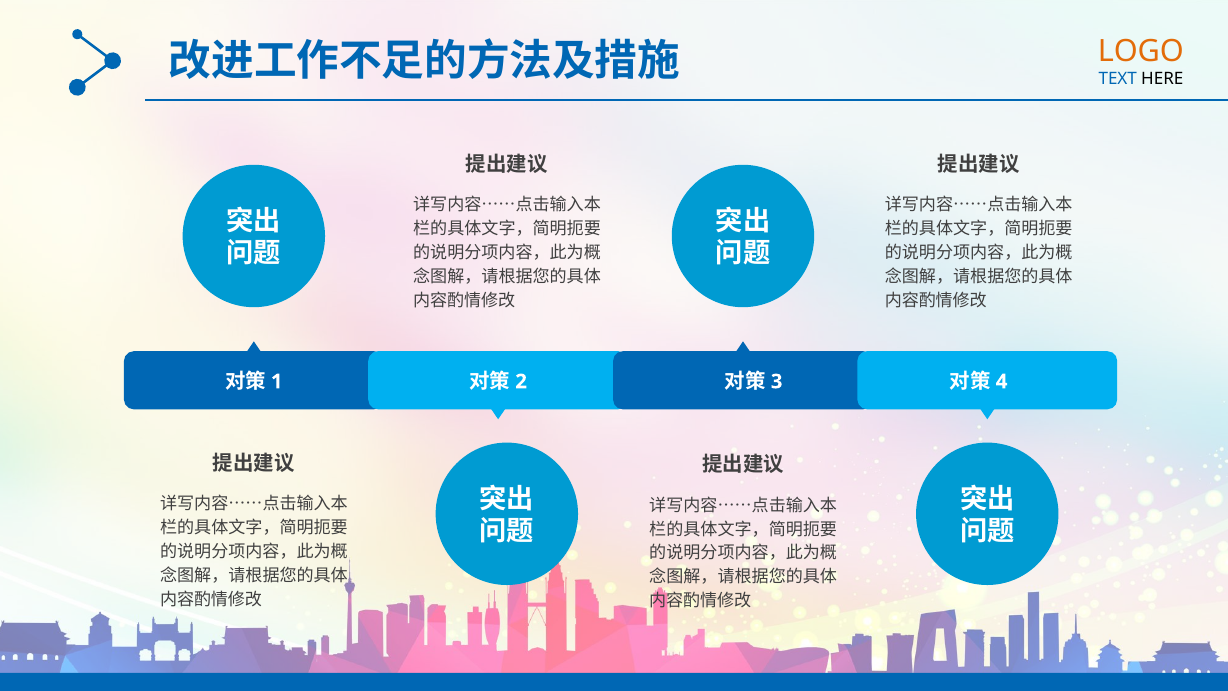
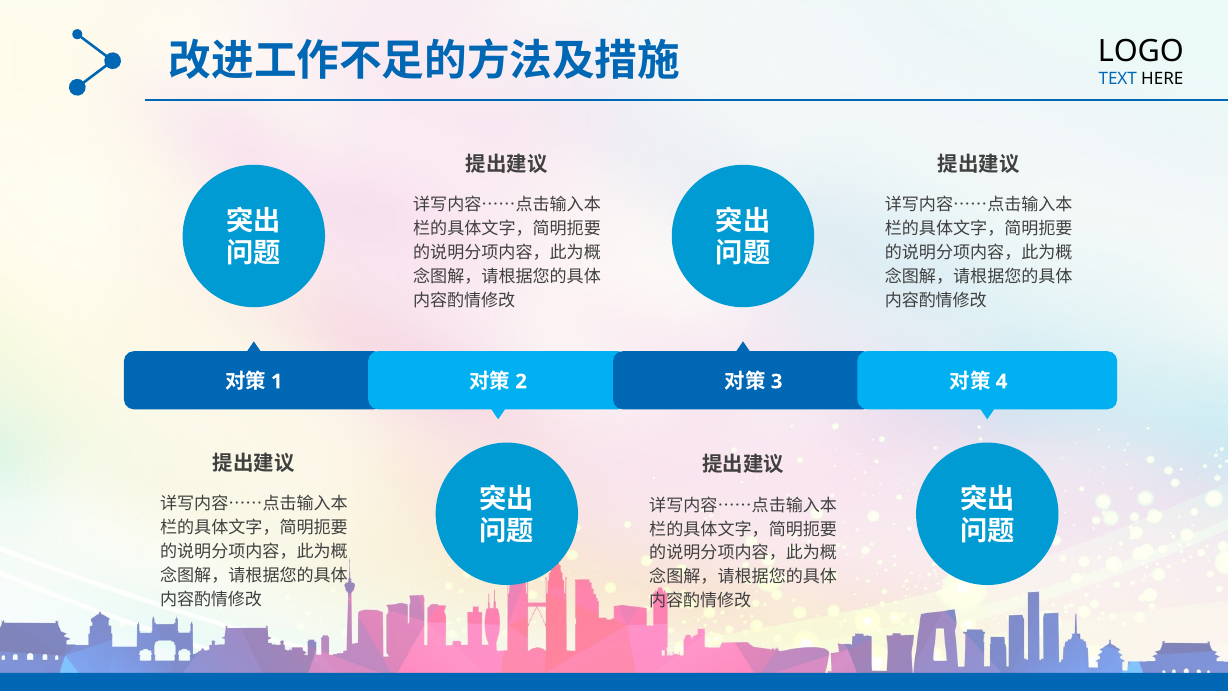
LOGO colour: orange -> black
